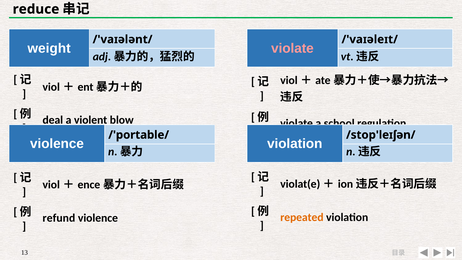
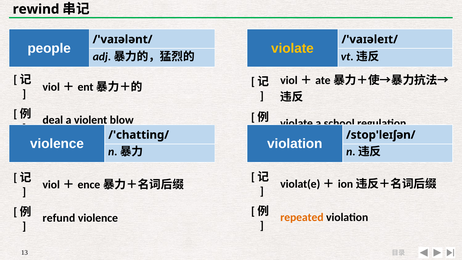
reduce: reduce -> rewind
weight: weight -> people
violate at (292, 48) colour: pink -> yellow
/'portable/: /'portable/ -> /'chatting/
